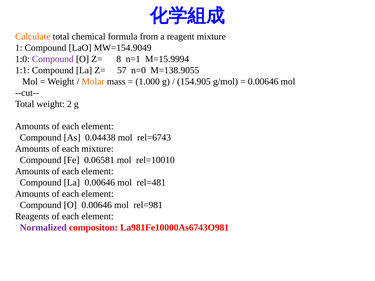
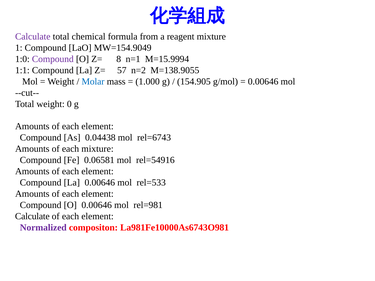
Calculate at (33, 37) colour: orange -> purple
n=0: n=0 -> n=2
Molar colour: orange -> blue
2: 2 -> 0
rel=10010: rel=10010 -> rel=54916
rel=481: rel=481 -> rel=533
Reagents at (32, 217): Reagents -> Calculate
